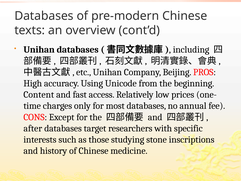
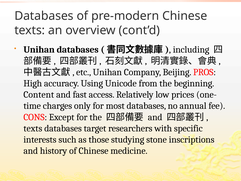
after at (33, 128): after -> texts
